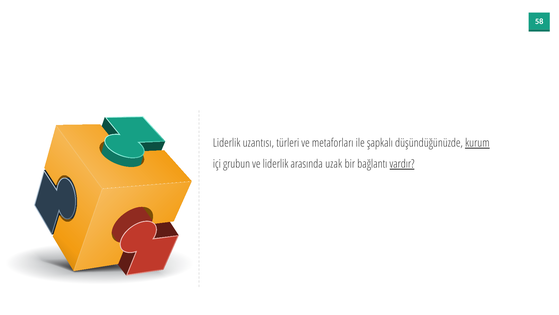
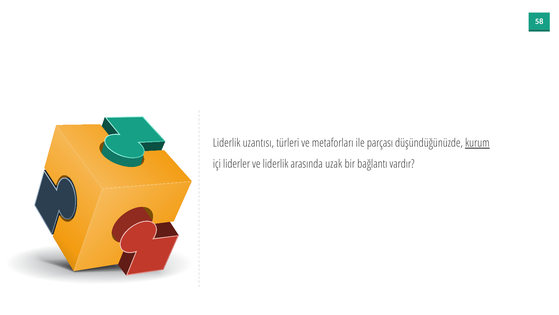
şapkalı: şapkalı -> parçası
grubun: grubun -> liderler
vardır underline: present -> none
